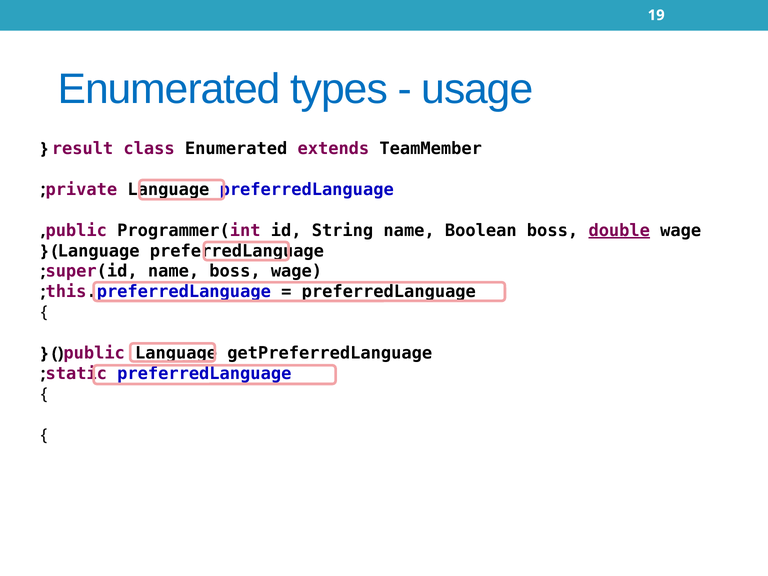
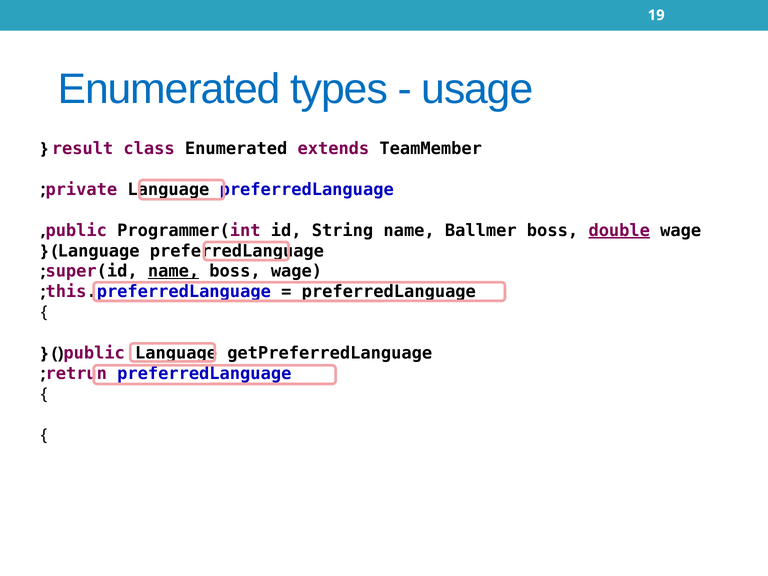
Boolean: Boolean -> Ballmer
name at (174, 271) underline: none -> present
static: static -> retrun
